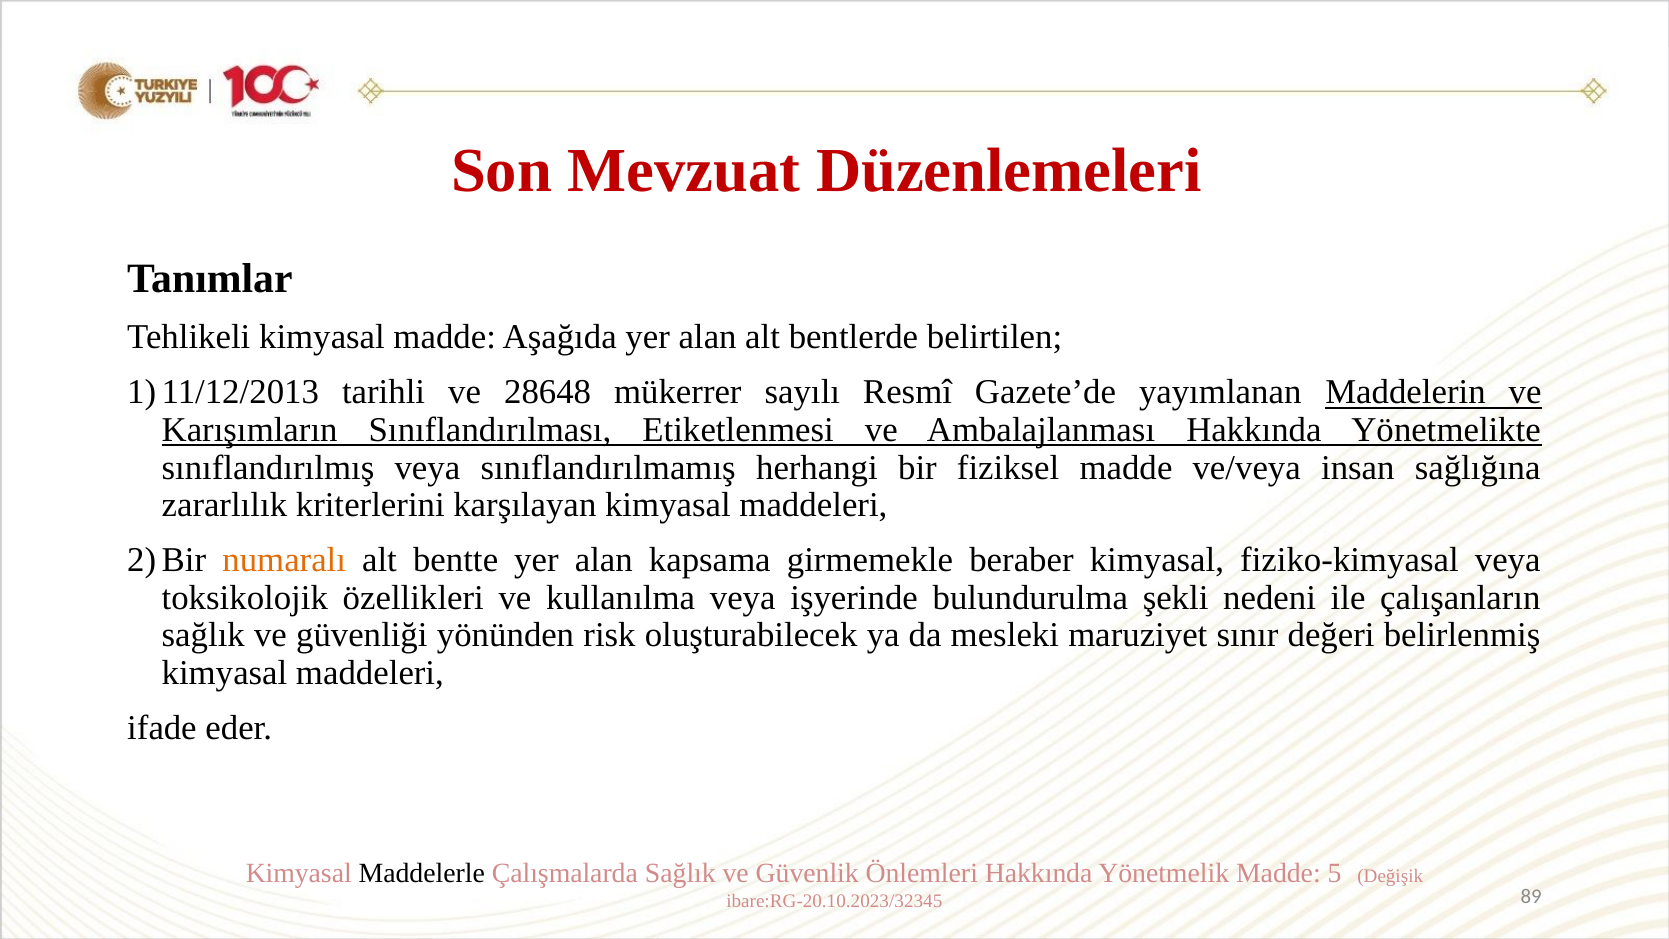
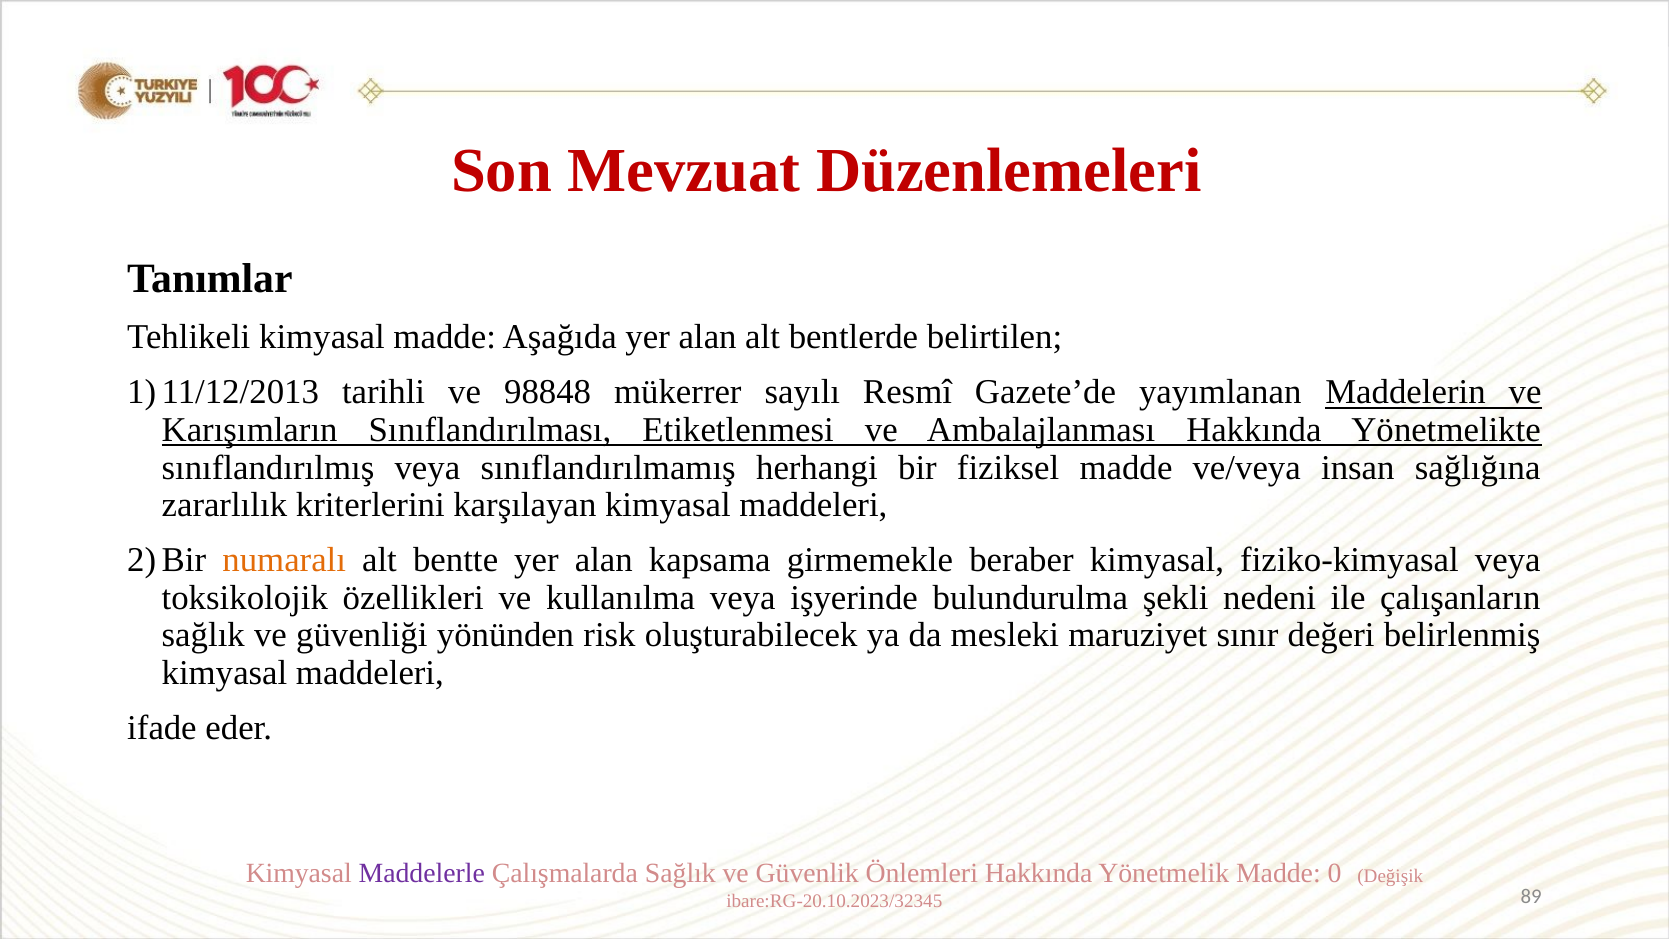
28648: 28648 -> 98848
Maddelerle colour: black -> purple
5: 5 -> 0
